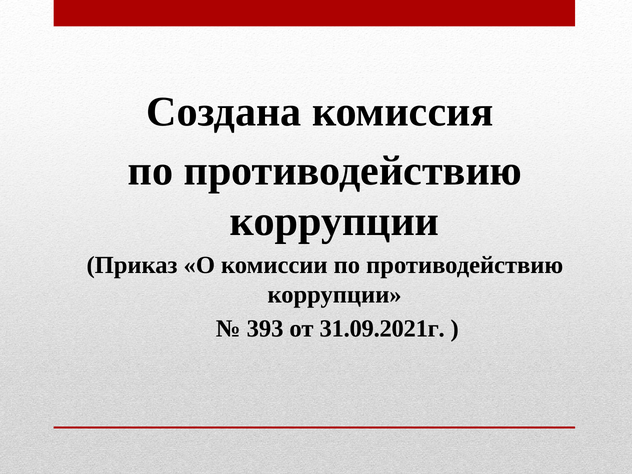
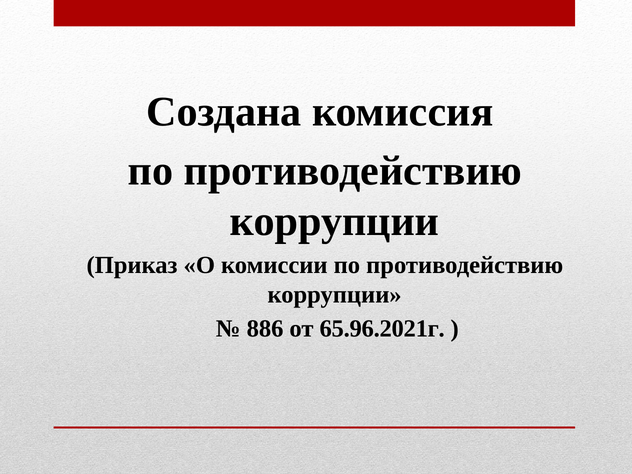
393: 393 -> 886
31.09.2021г: 31.09.2021г -> 65.96.2021г
